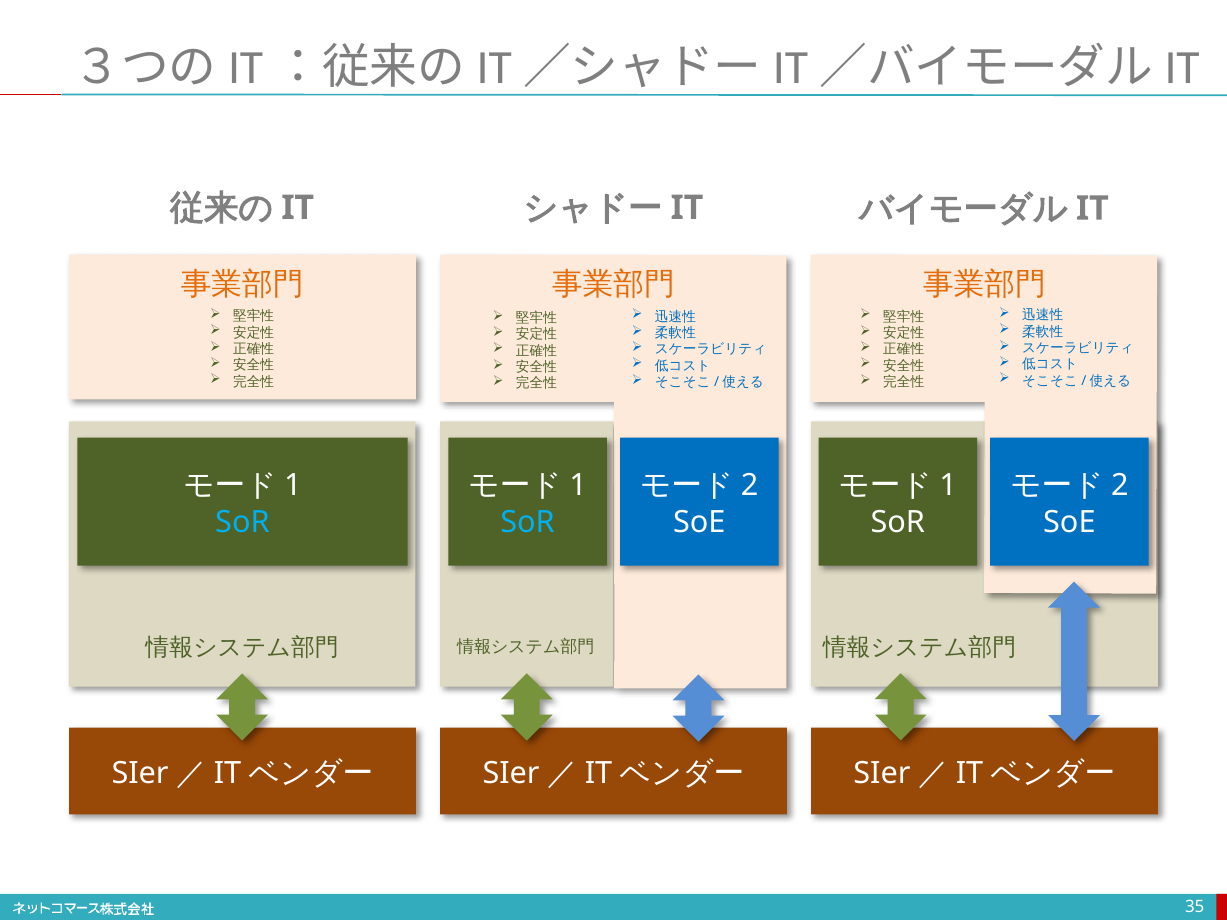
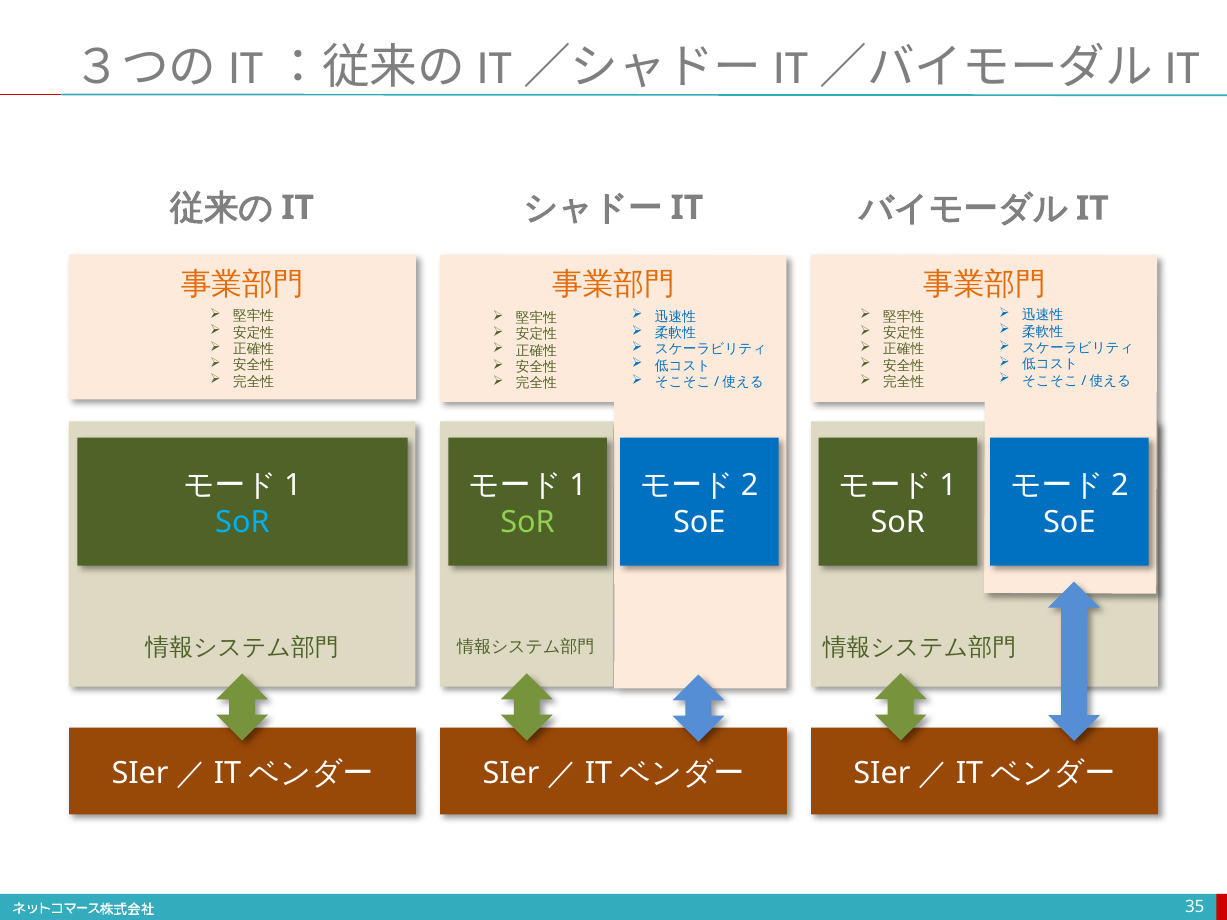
SoR at (528, 522) colour: light blue -> light green
